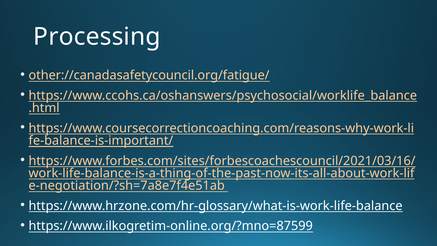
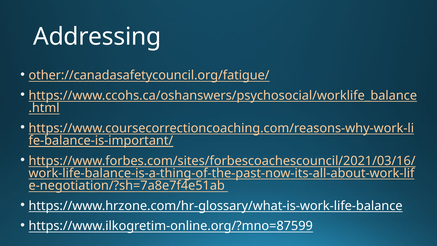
Processing: Processing -> Addressing
